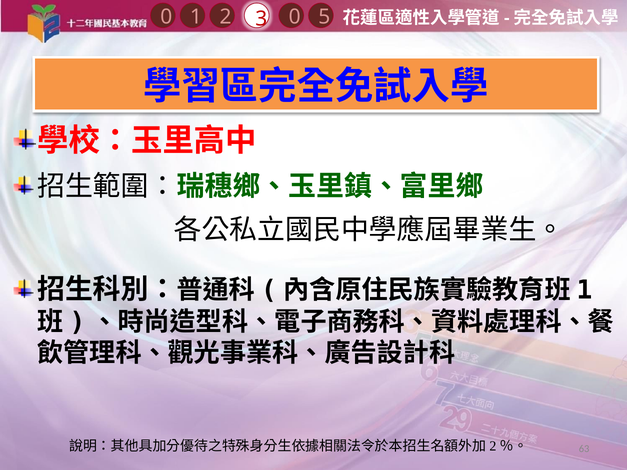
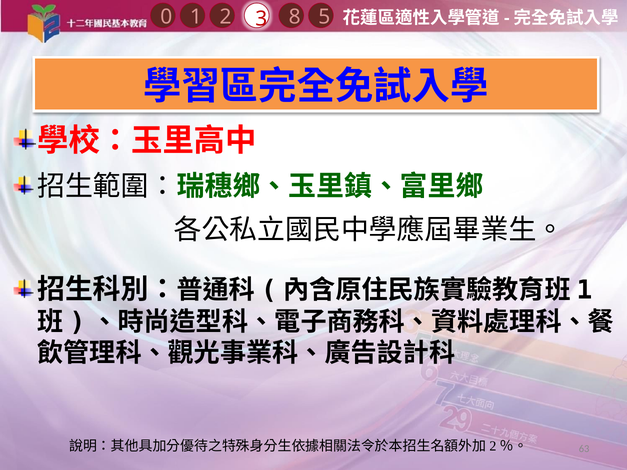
1 0: 0 -> 8
